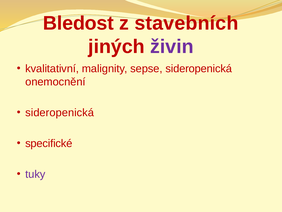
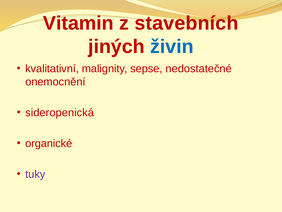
Bledost: Bledost -> Vitamin
živin colour: purple -> blue
sepse sideropenická: sideropenická -> nedostatečné
specifické: specifické -> organické
